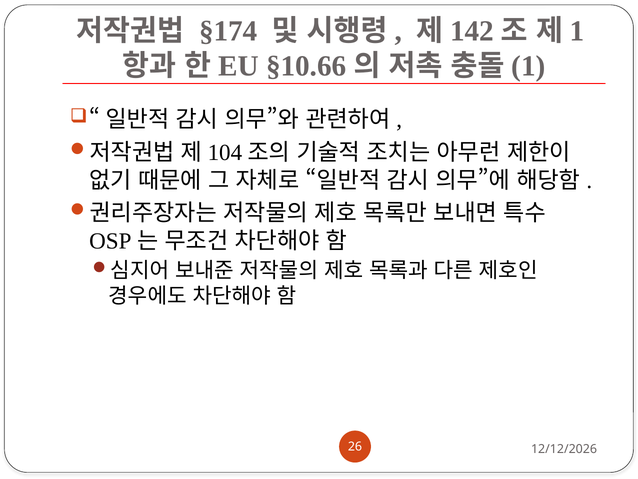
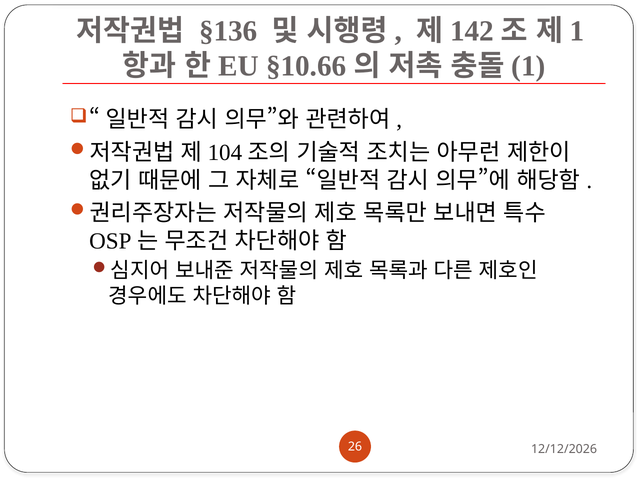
§174: §174 -> §136
